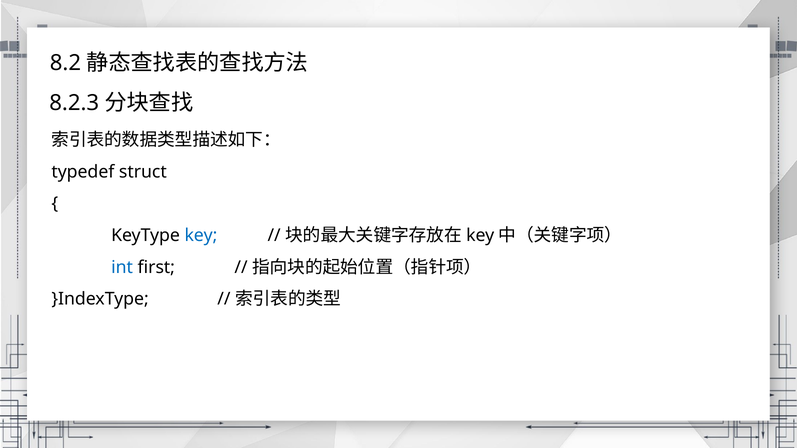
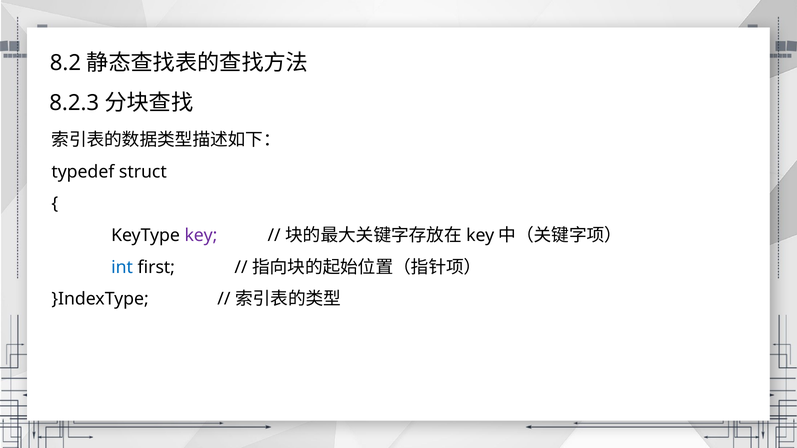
key colour: blue -> purple
